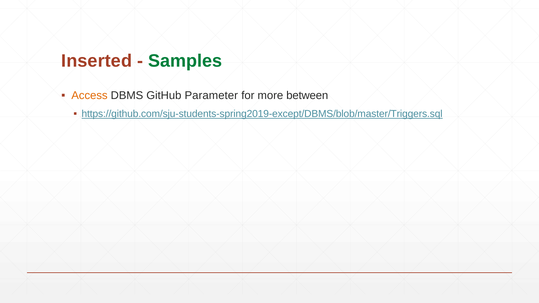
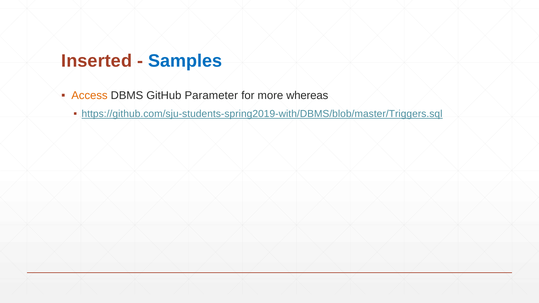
Samples colour: green -> blue
between: between -> whereas
https://github.com/sju-students-spring2019-except/DBMS/blob/master/Triggers.sql: https://github.com/sju-students-spring2019-except/DBMS/blob/master/Triggers.sql -> https://github.com/sju-students-spring2019-with/DBMS/blob/master/Triggers.sql
